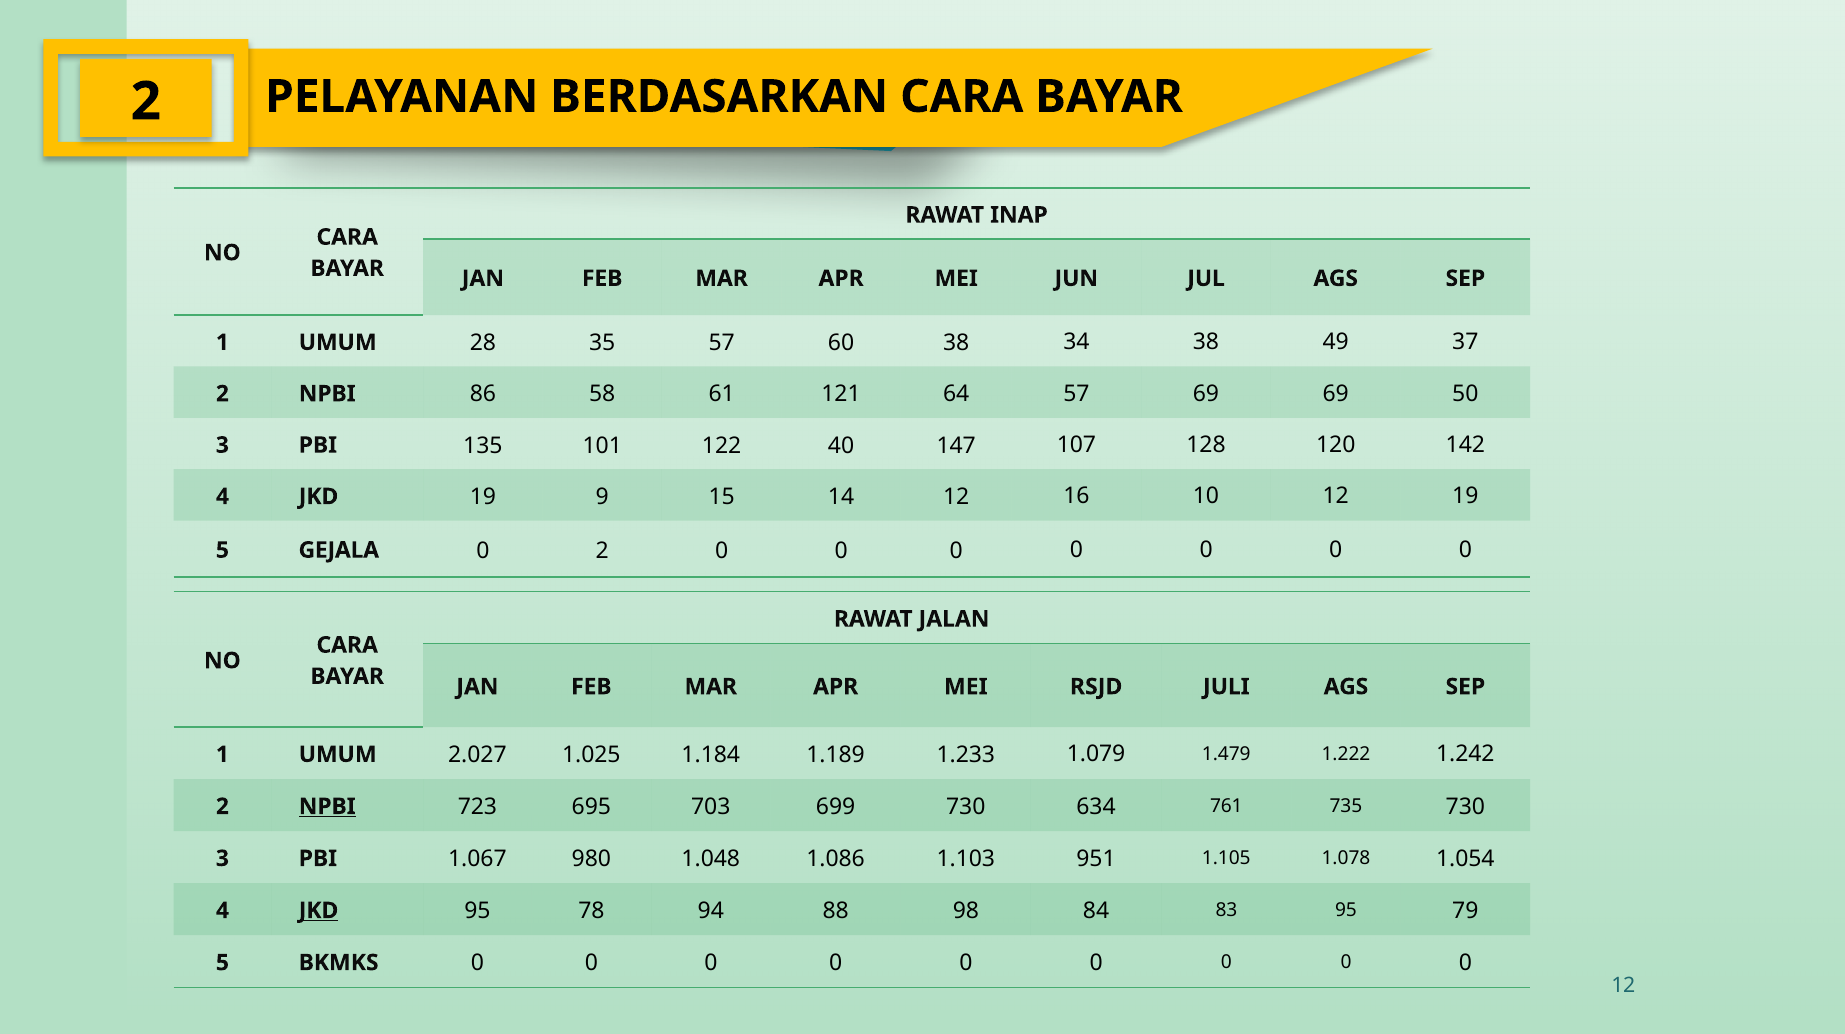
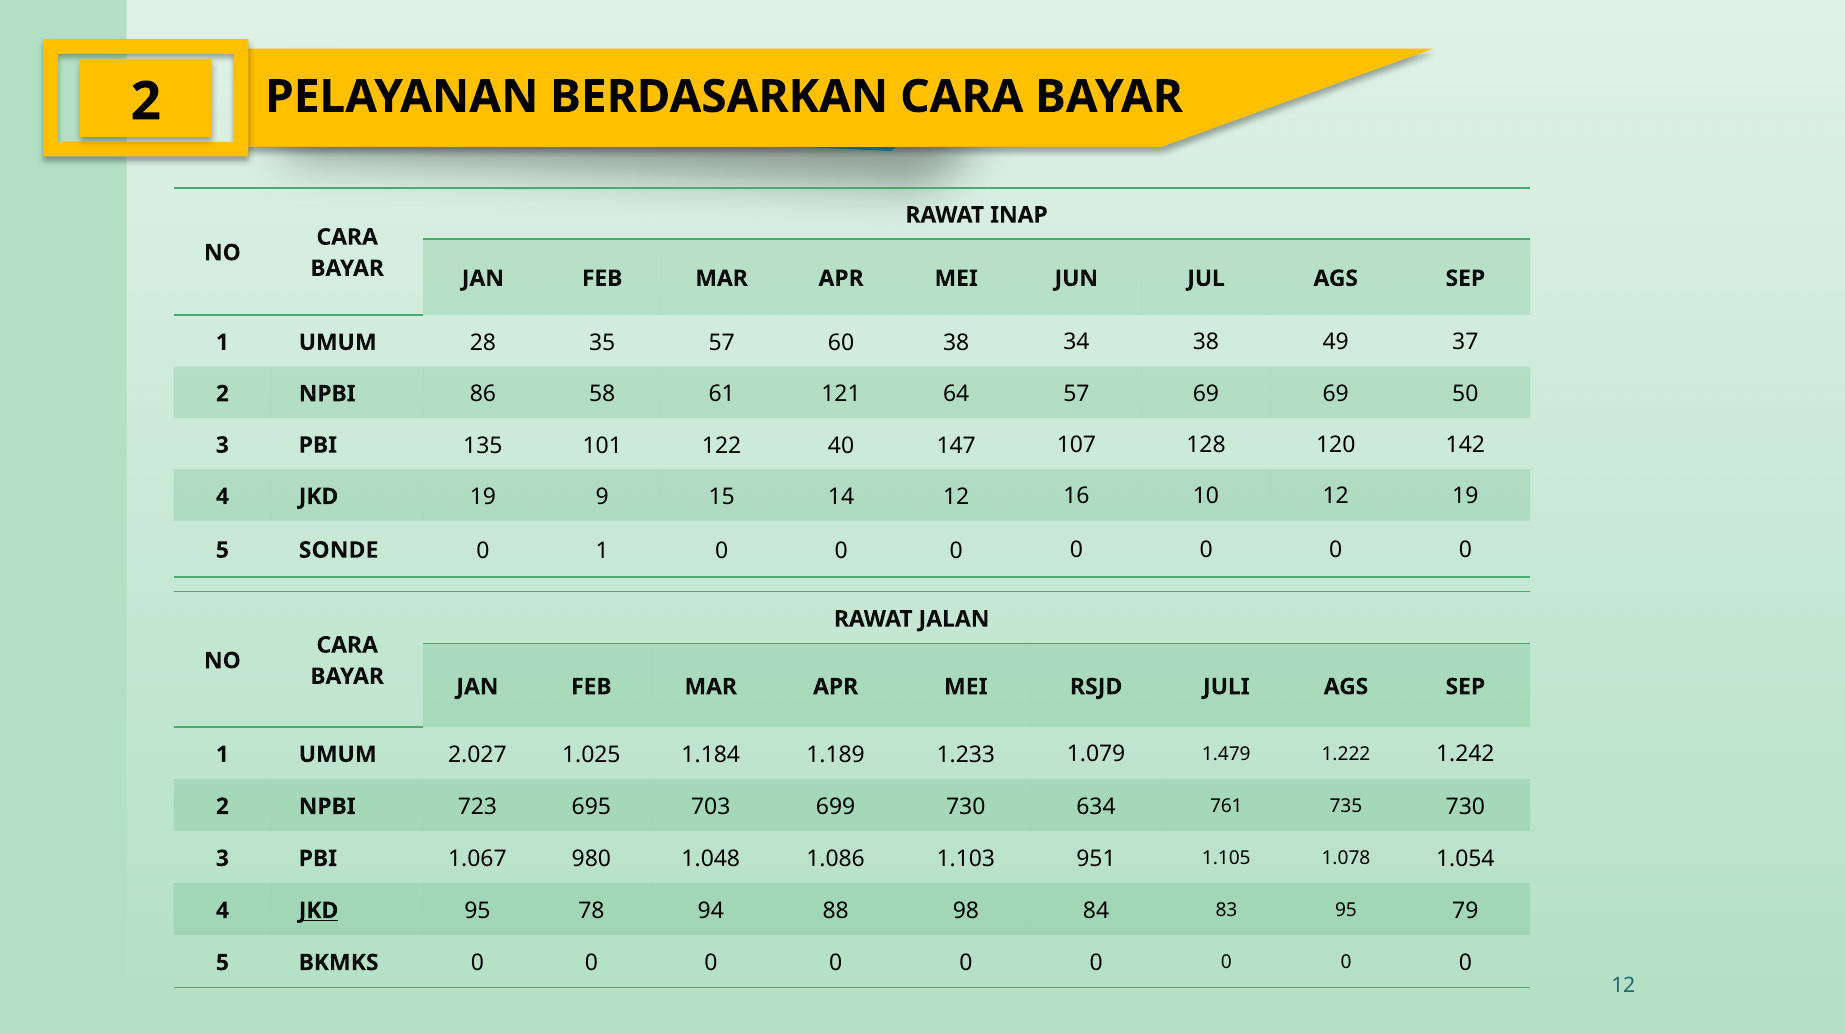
GEJALA: GEJALA -> SONDE
0 2: 2 -> 1
NPBI at (327, 806) underline: present -> none
